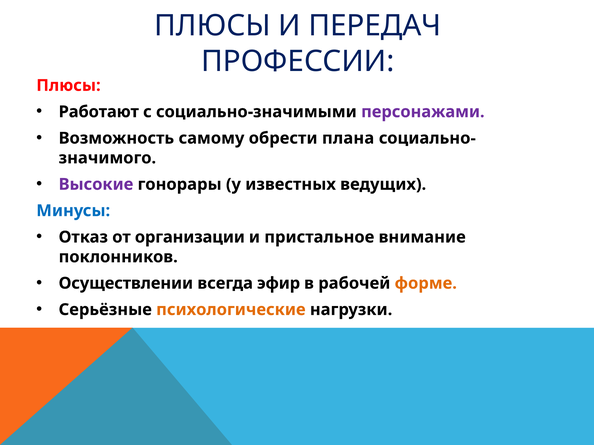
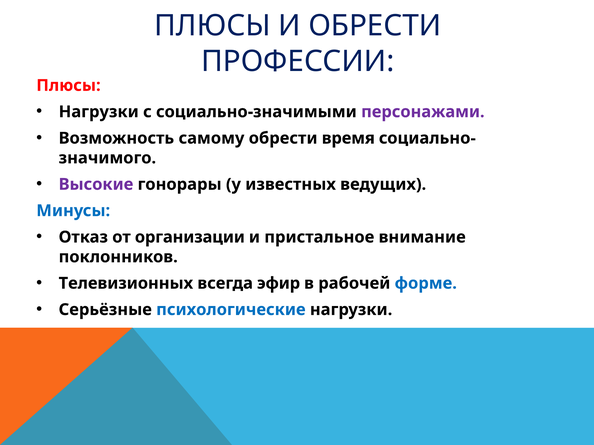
И ПЕРЕДАЧ: ПЕРЕДАЧ -> ОБРЕСТИ
Работают at (99, 112): Работают -> Нагрузки
плана: плана -> время
Осуществлении: Осуществлении -> Телевизионных
форме colour: orange -> blue
психологические colour: orange -> blue
